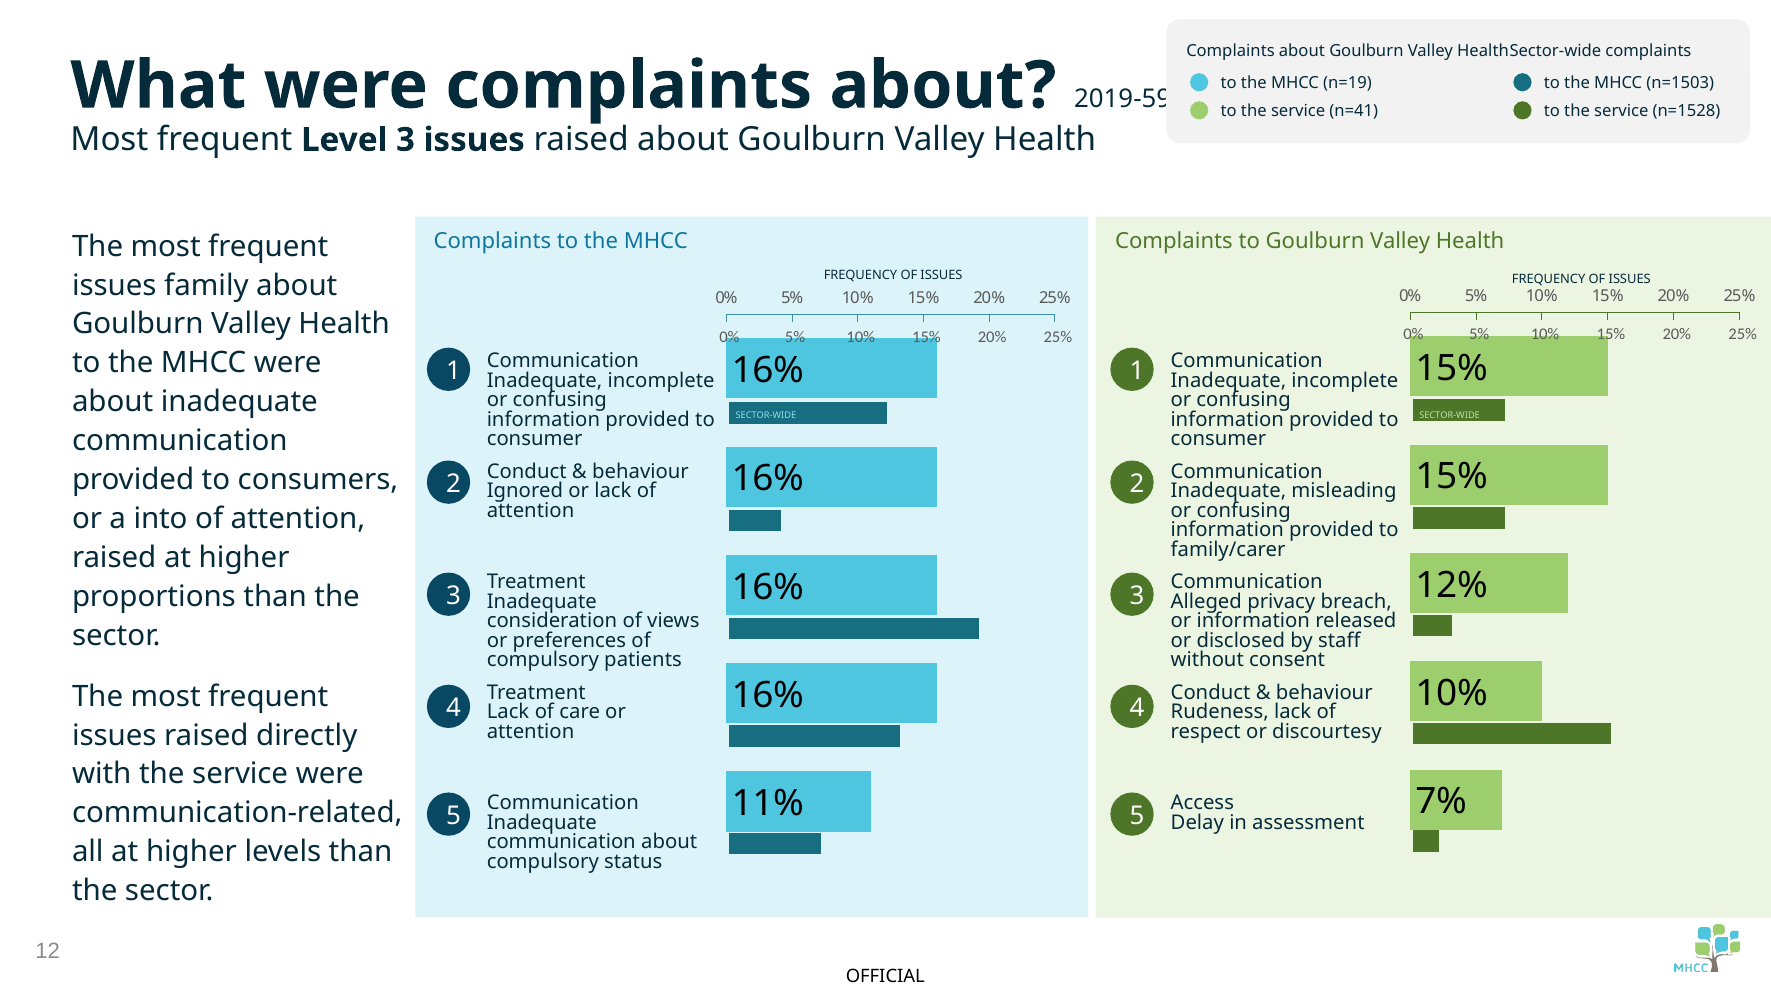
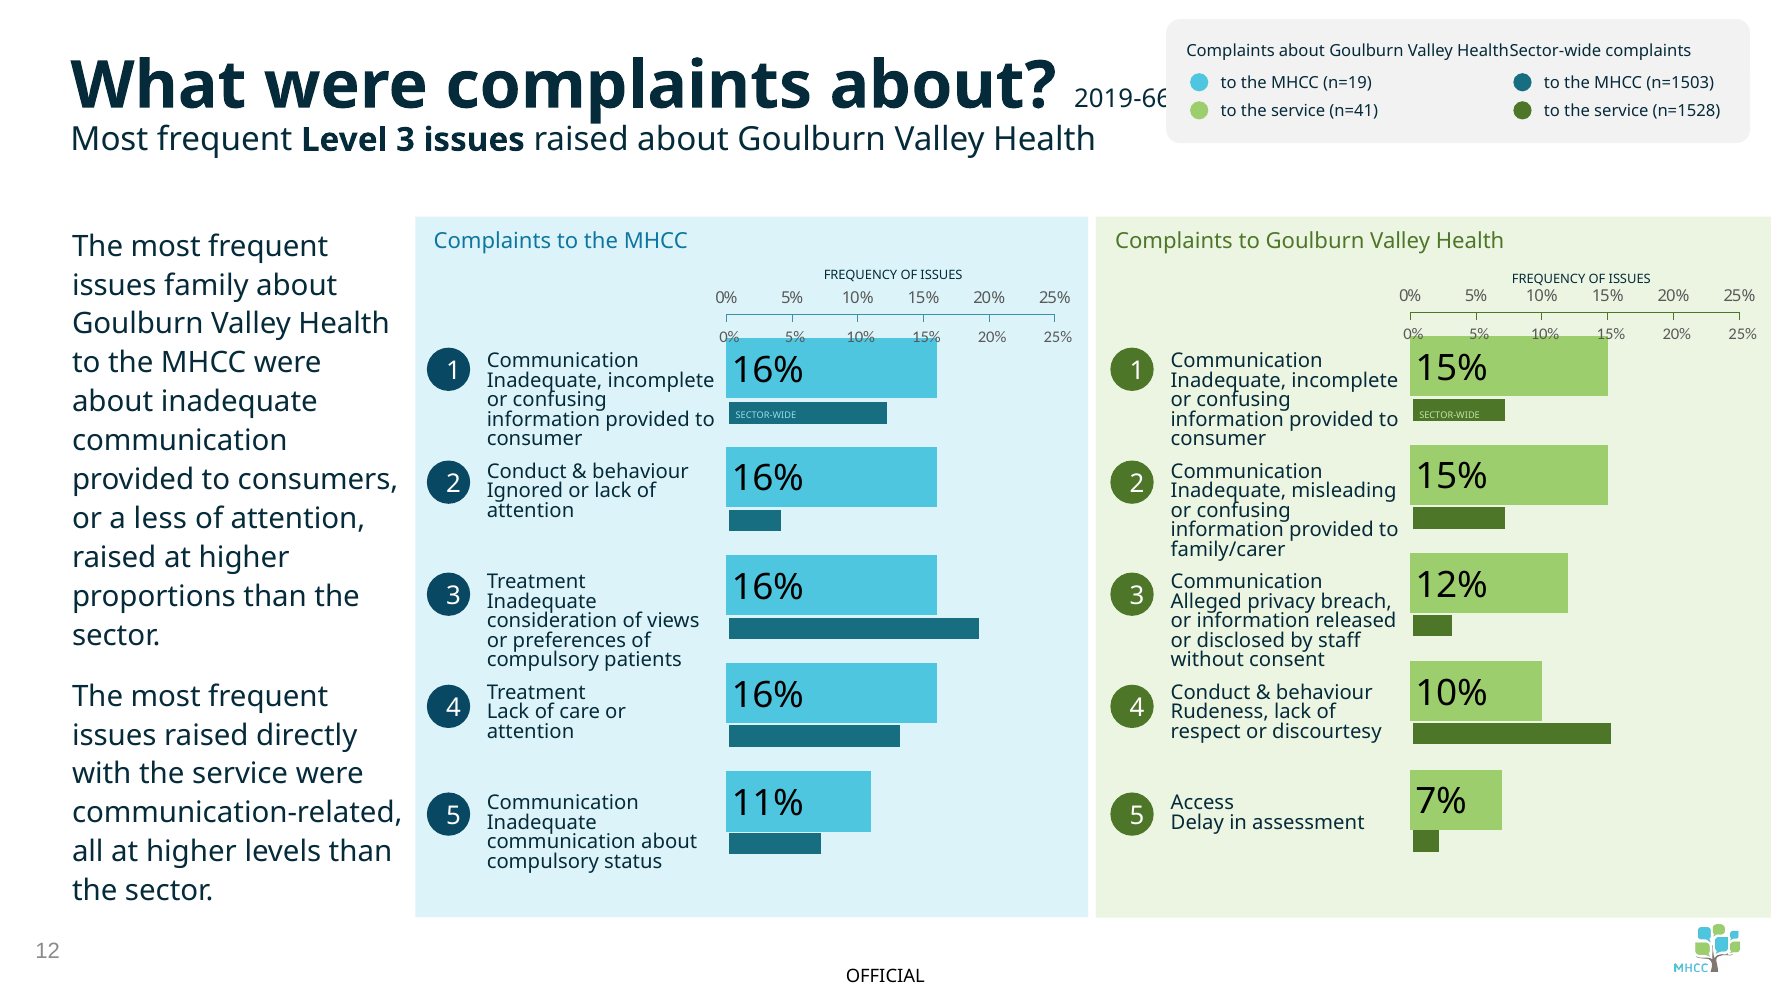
2019-59: 2019-59 -> 2019-66
into: into -> less
